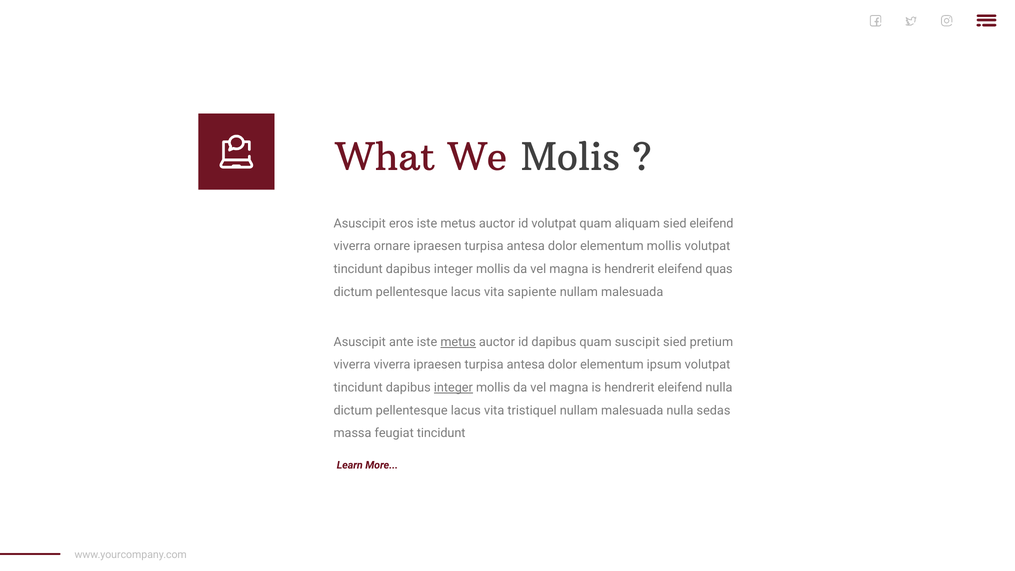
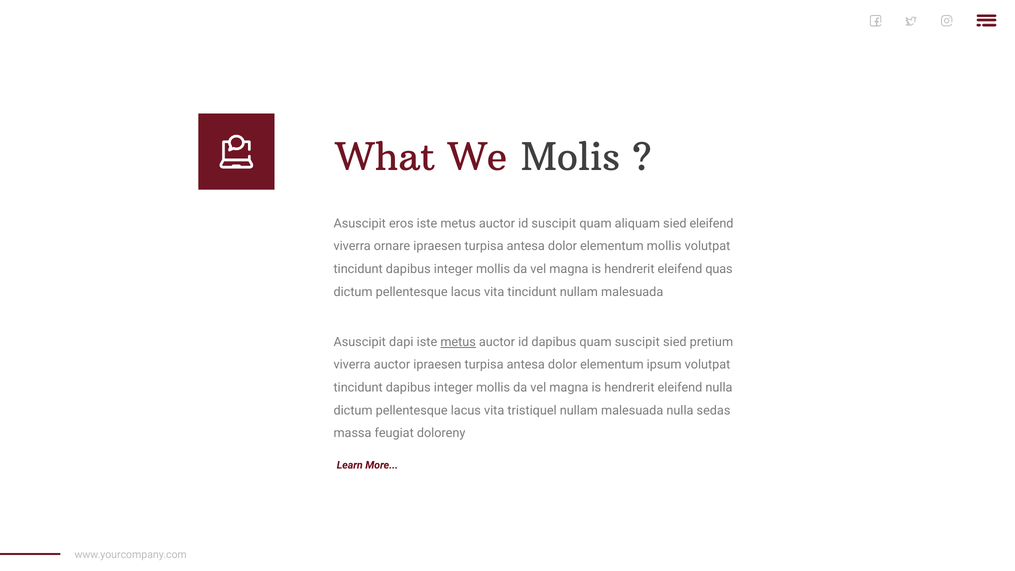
id volutpat: volutpat -> suscipit
vita sapiente: sapiente -> tincidunt
ante: ante -> dapi
viverra viverra: viverra -> auctor
integer at (453, 388) underline: present -> none
feugiat tincidunt: tincidunt -> doloreny
